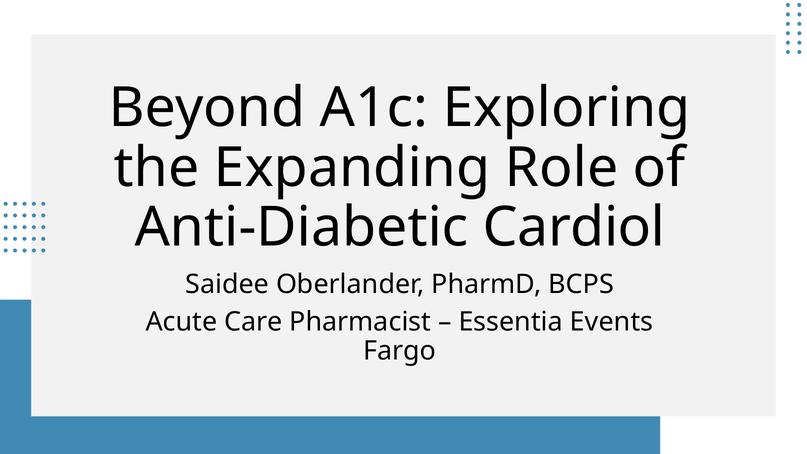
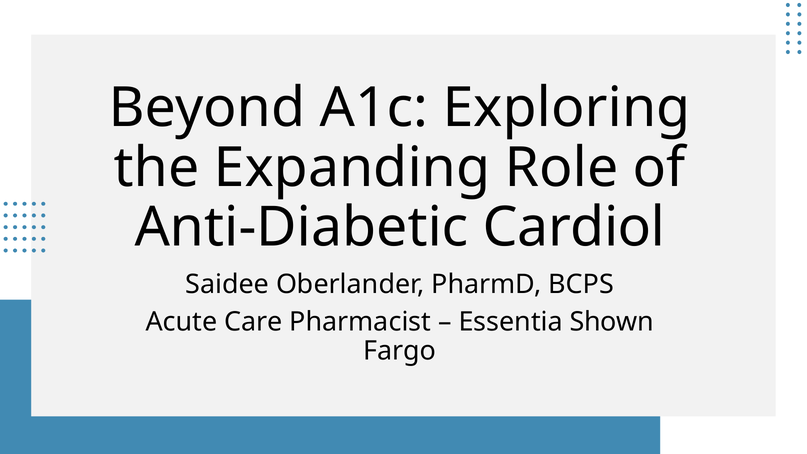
Events: Events -> Shown
